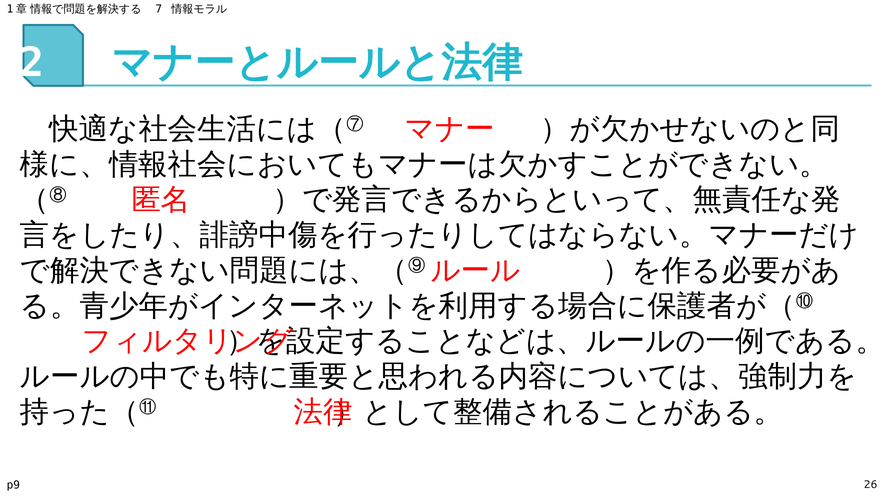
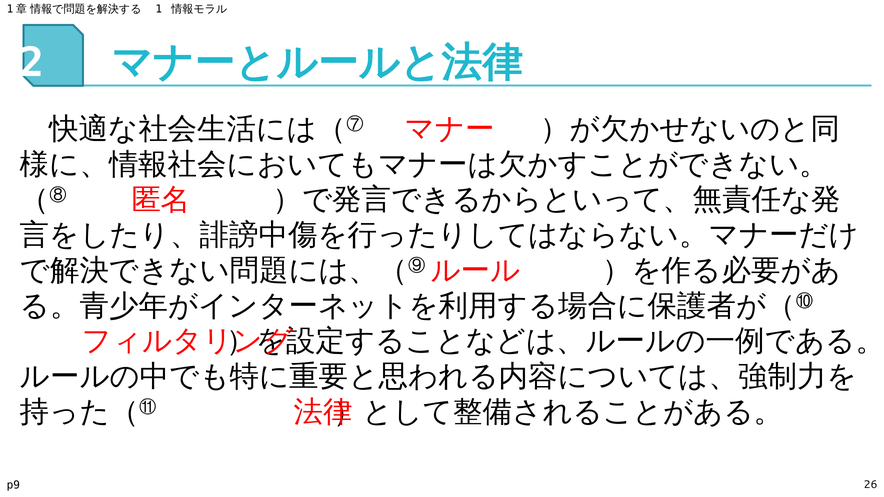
7: 7 -> 1
